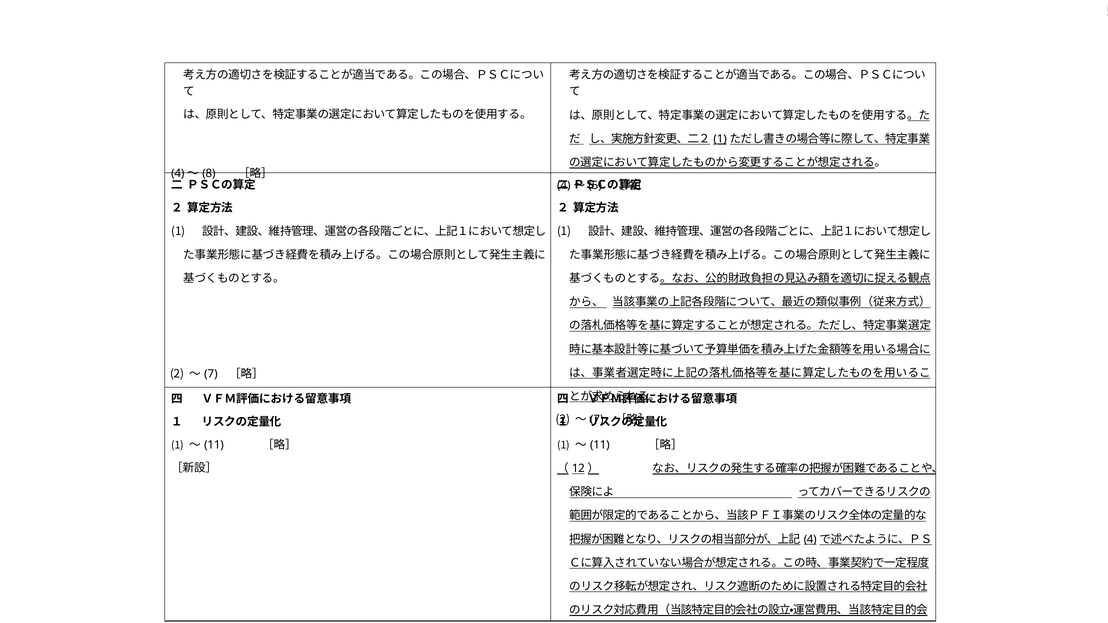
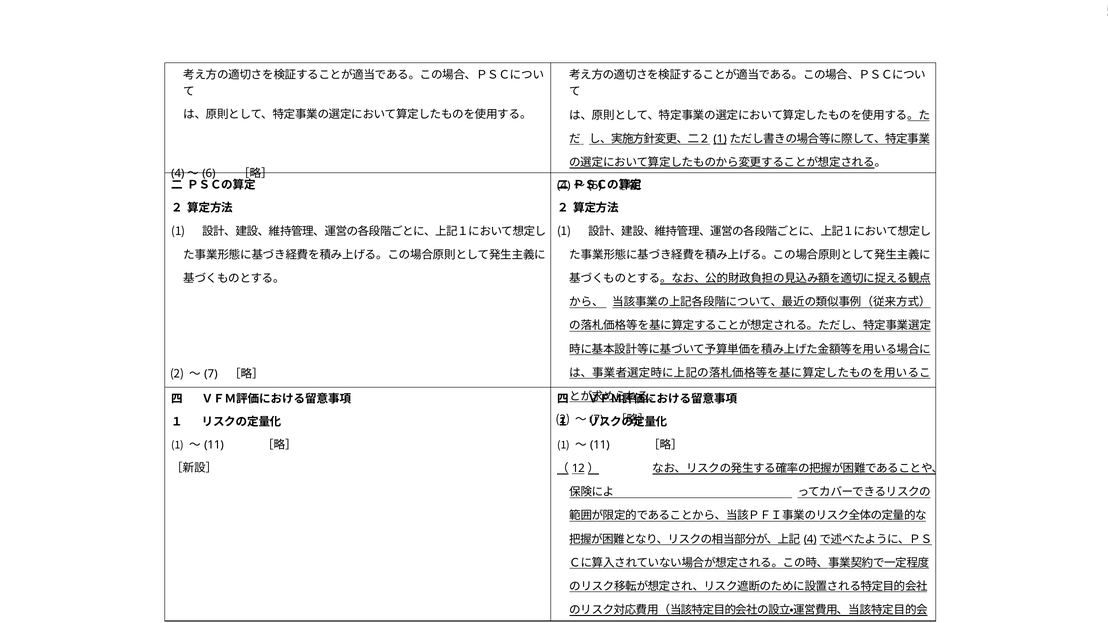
8: 8 -> 6
